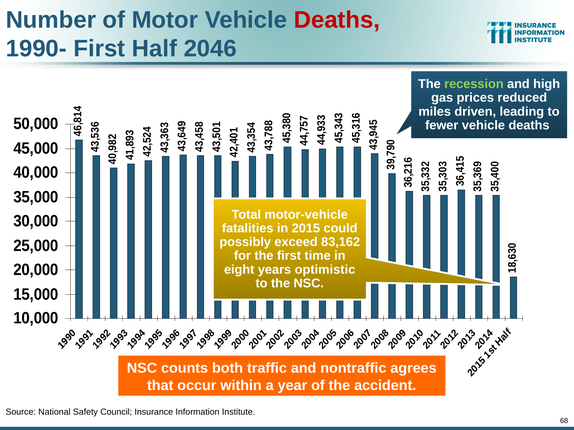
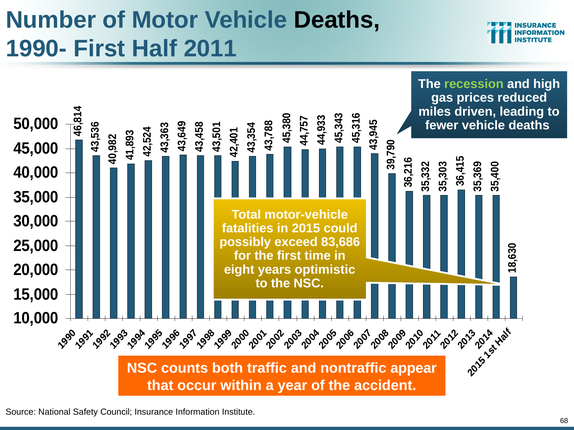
Deaths at (337, 20) colour: red -> black
2046: 2046 -> 2011
83,162: 83,162 -> 83,686
agrees: agrees -> appear
